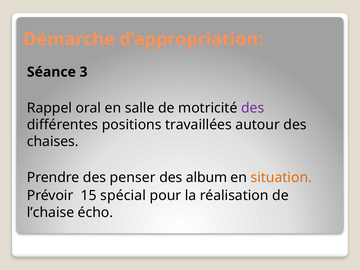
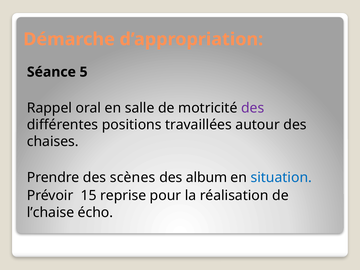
3: 3 -> 5
penser: penser -> scènes
situation colour: orange -> blue
spécial: spécial -> reprise
